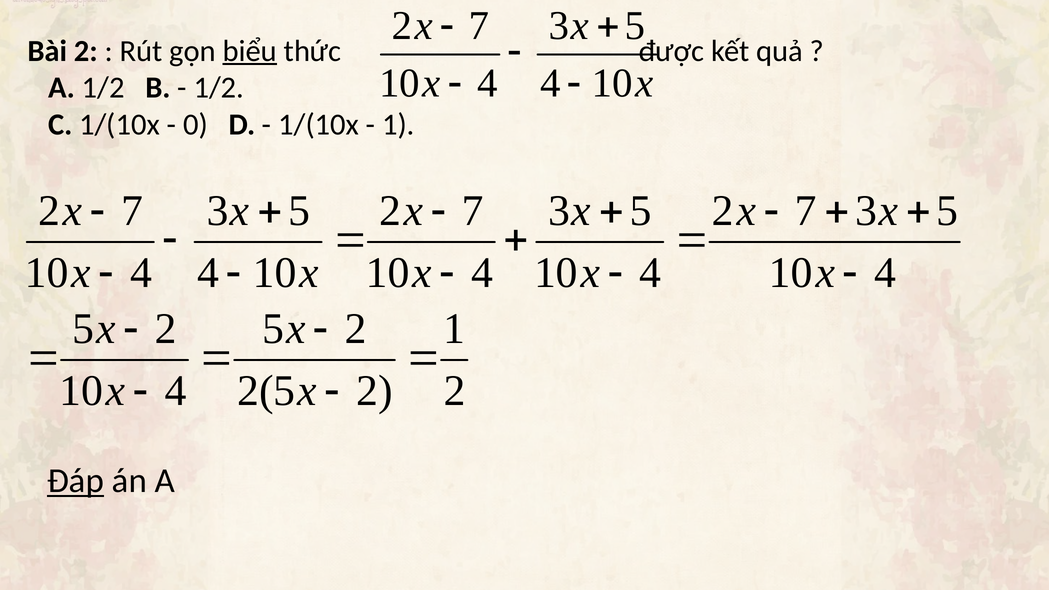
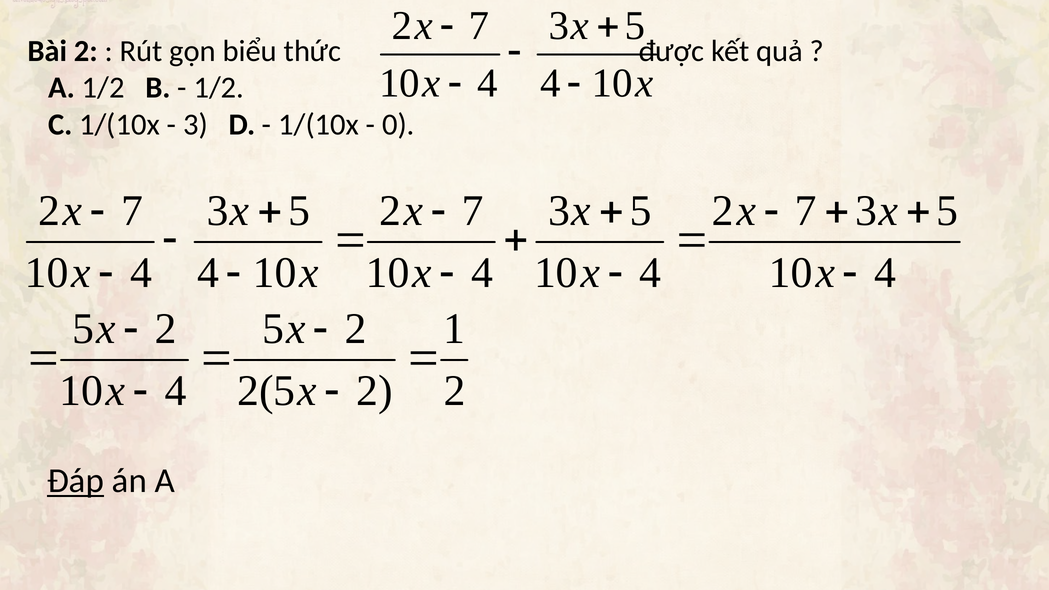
biểu underline: present -> none
0 at (195, 124): 0 -> 3
1 at (398, 124): 1 -> 0
